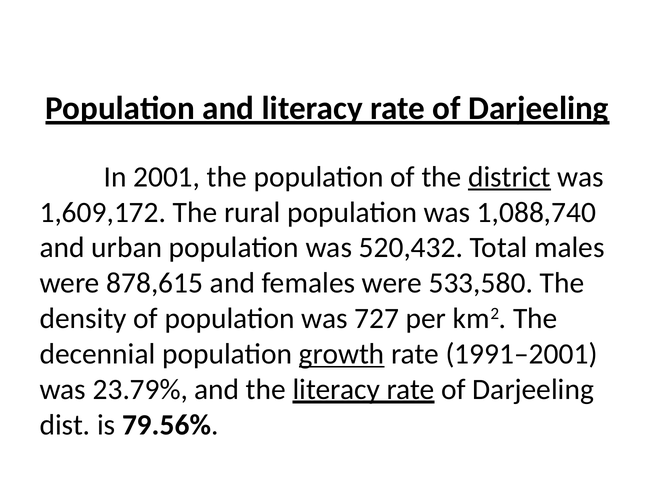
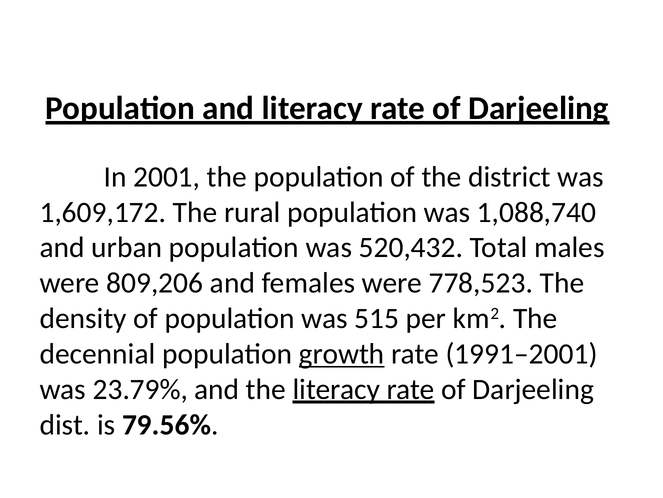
district underline: present -> none
878,615: 878,615 -> 809,206
533,580: 533,580 -> 778,523
727: 727 -> 515
